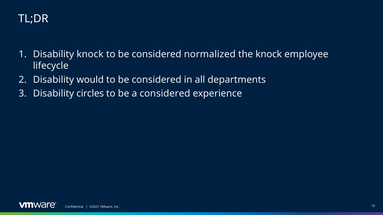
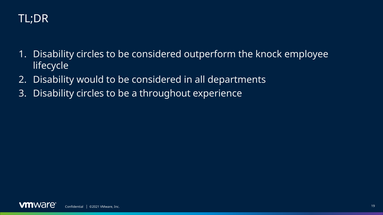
knock at (90, 54): knock -> circles
normalized: normalized -> outperform
a considered: considered -> throughout
